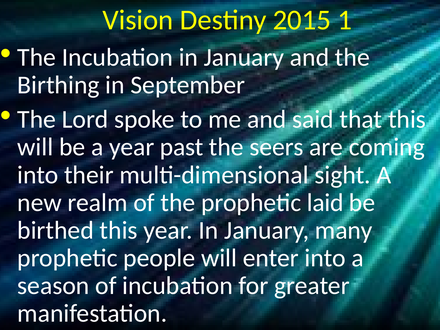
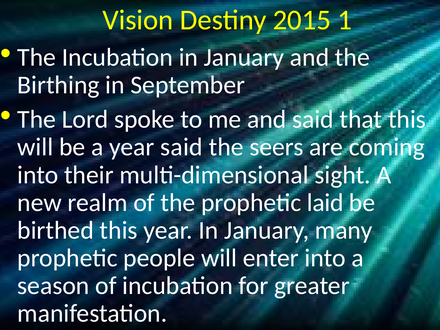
year past: past -> said
